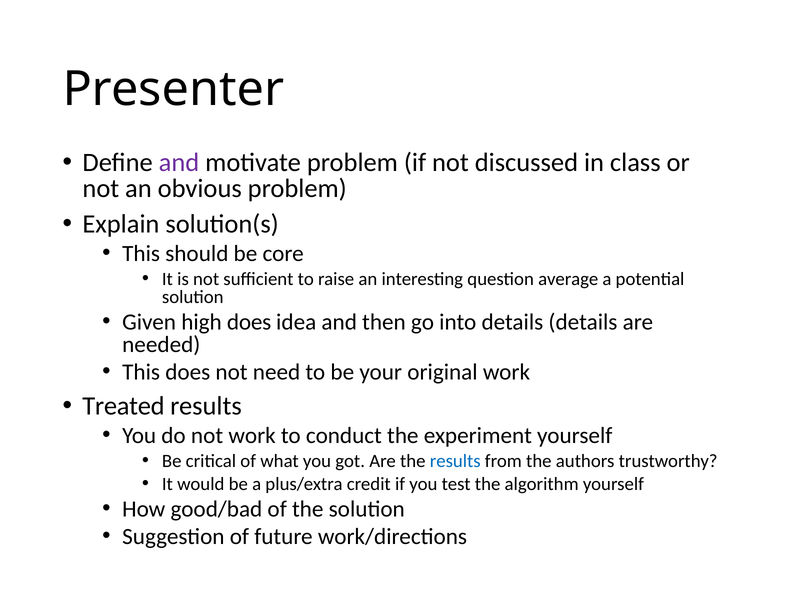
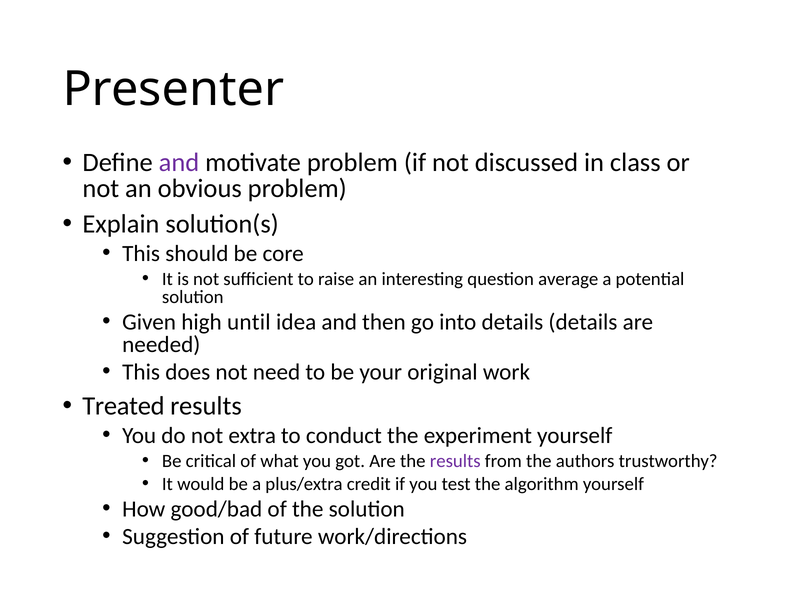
high does: does -> until
not work: work -> extra
results at (455, 461) colour: blue -> purple
